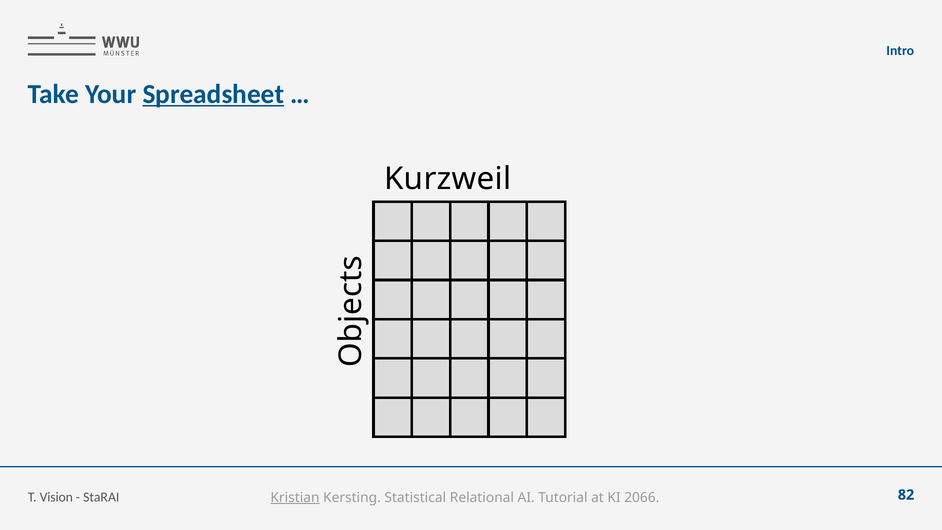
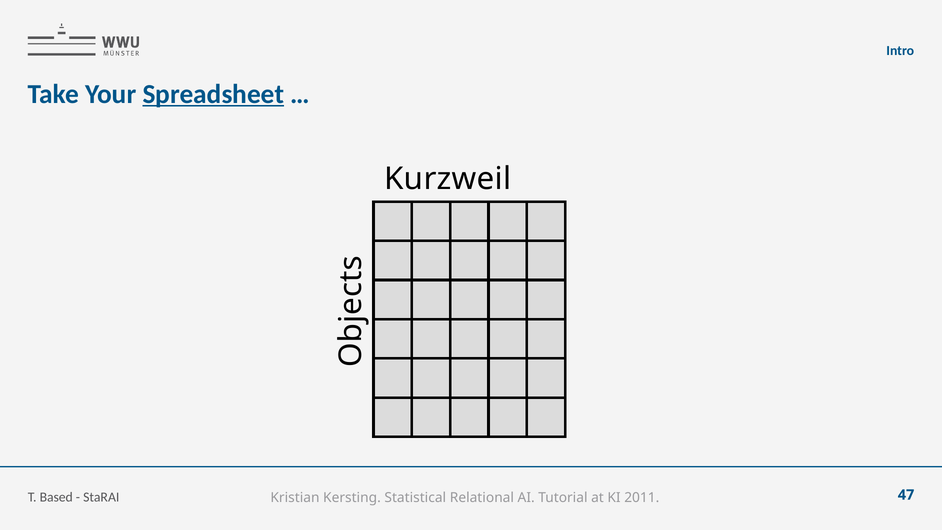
Vision: Vision -> Based
82: 82 -> 47
Kristian underline: present -> none
2066: 2066 -> 2011
